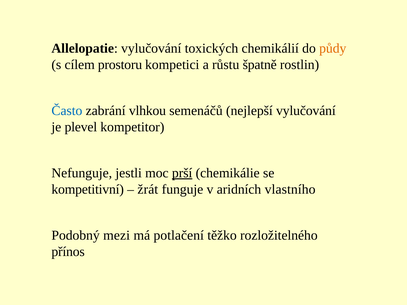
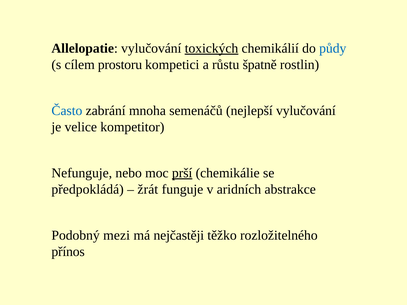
toxických underline: none -> present
půdy colour: orange -> blue
vlhkou: vlhkou -> mnoha
plevel: plevel -> velice
jestli: jestli -> nebo
kompetitivní: kompetitivní -> předpokládá
vlastního: vlastního -> abstrakce
potlačení: potlačení -> nejčastěji
